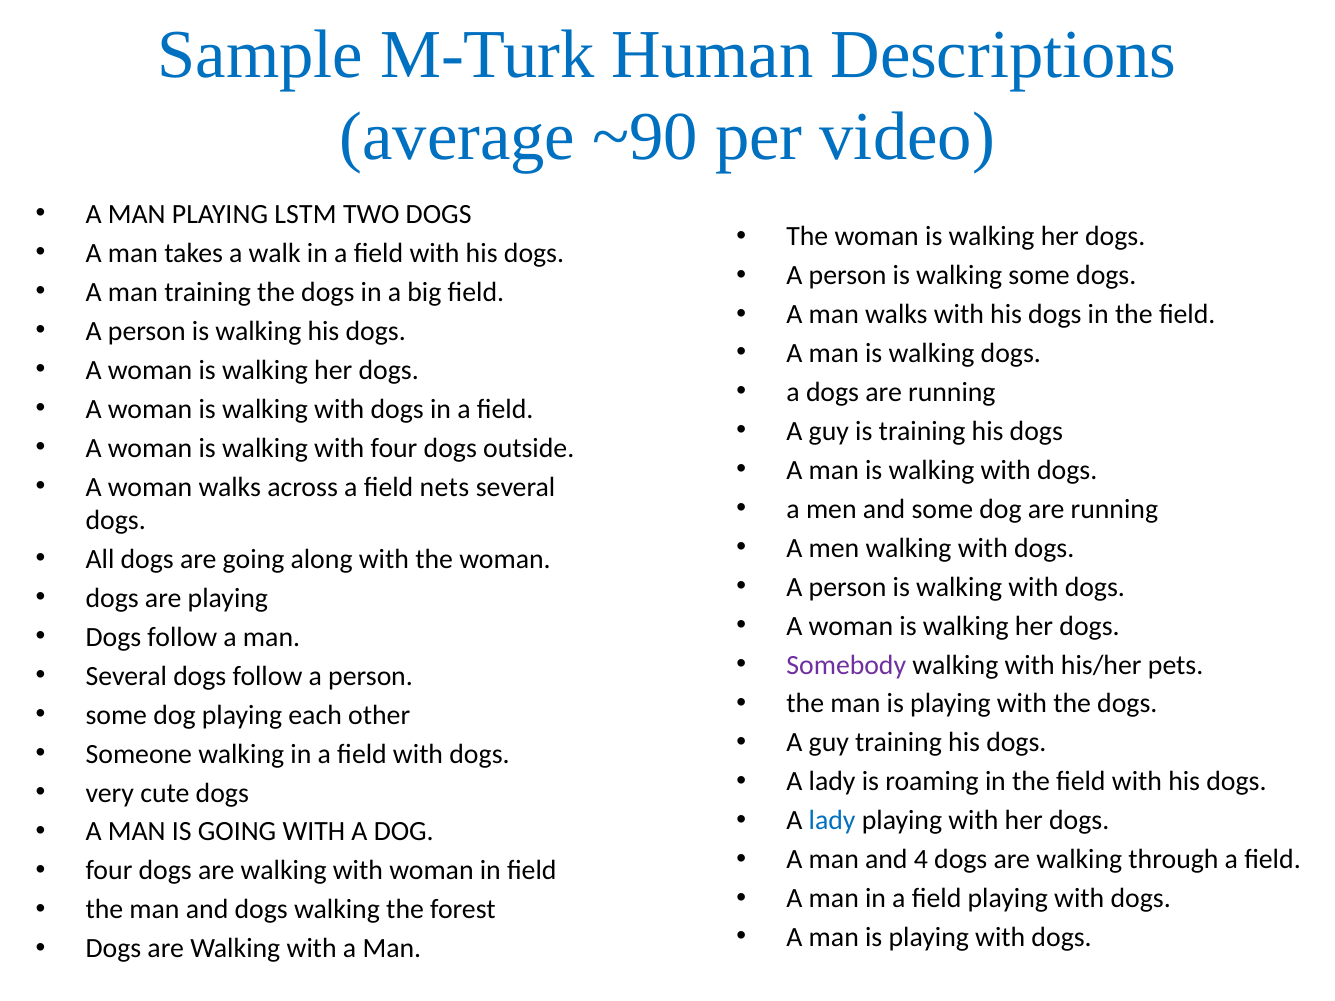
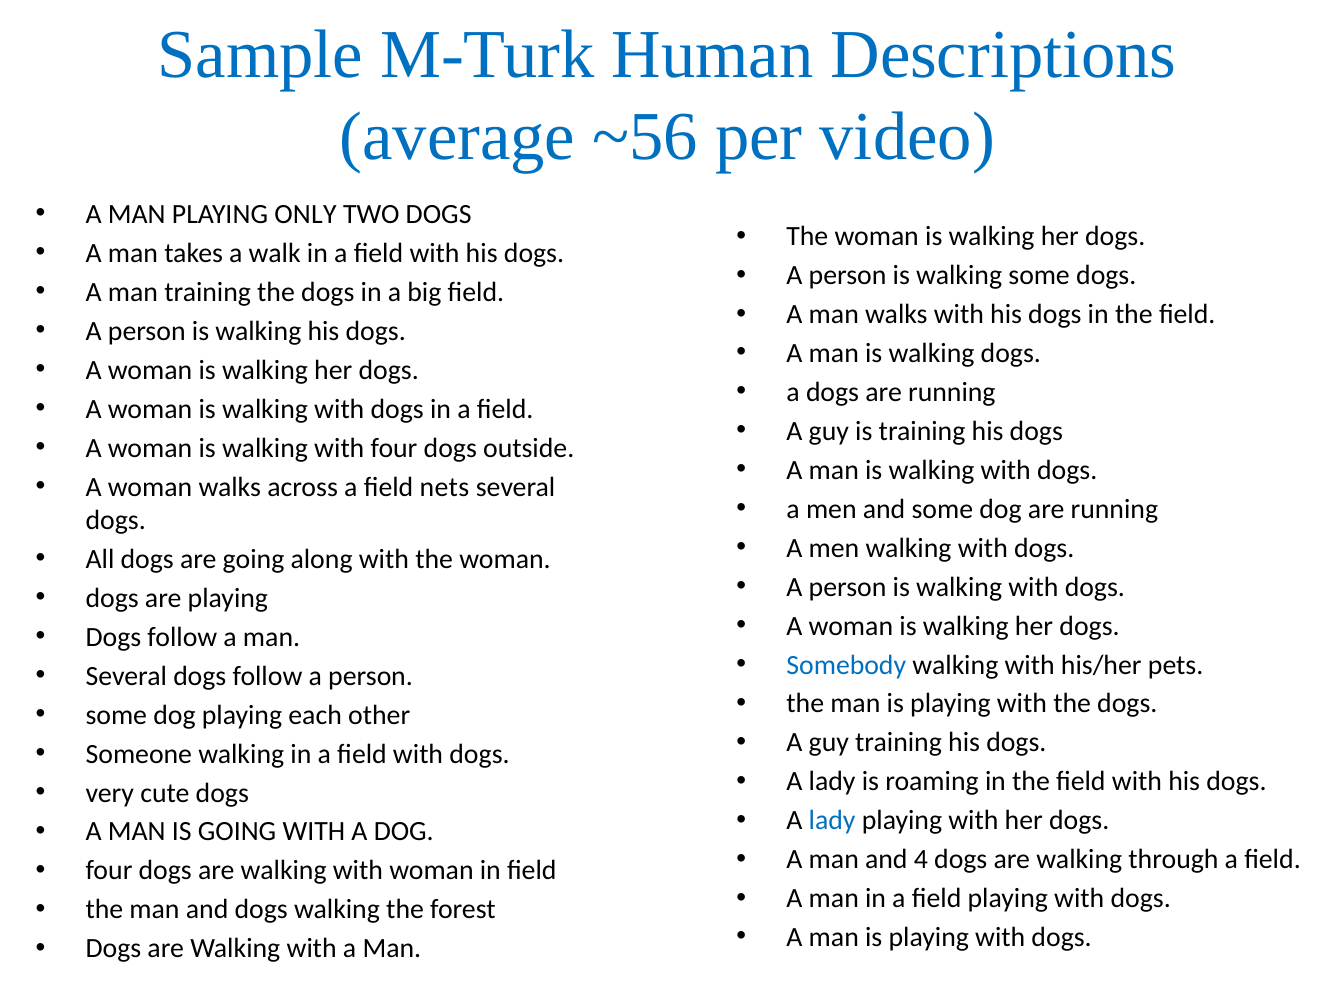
~90: ~90 -> ~56
LSTM: LSTM -> ONLY
Somebody colour: purple -> blue
